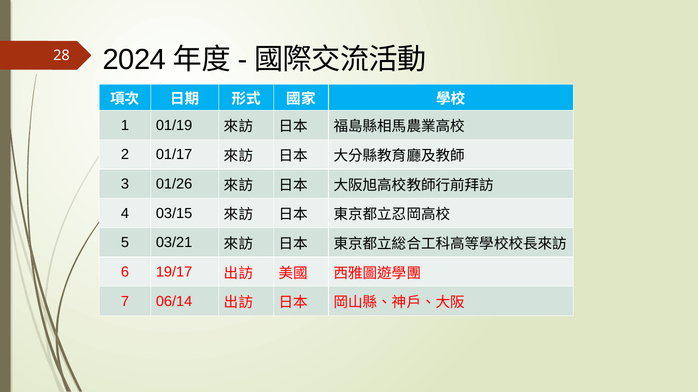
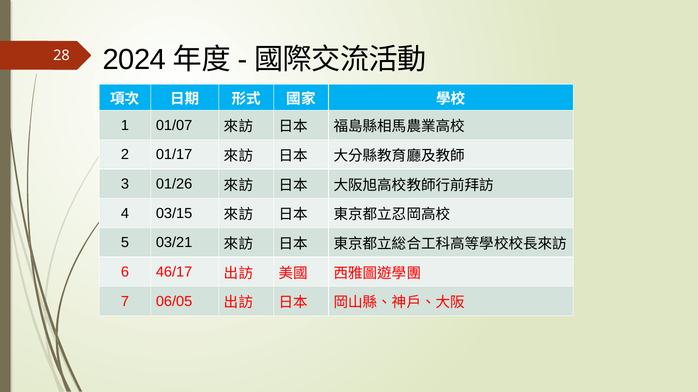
01/19: 01/19 -> 01/07
19/17: 19/17 -> 46/17
06/14: 06/14 -> 06/05
